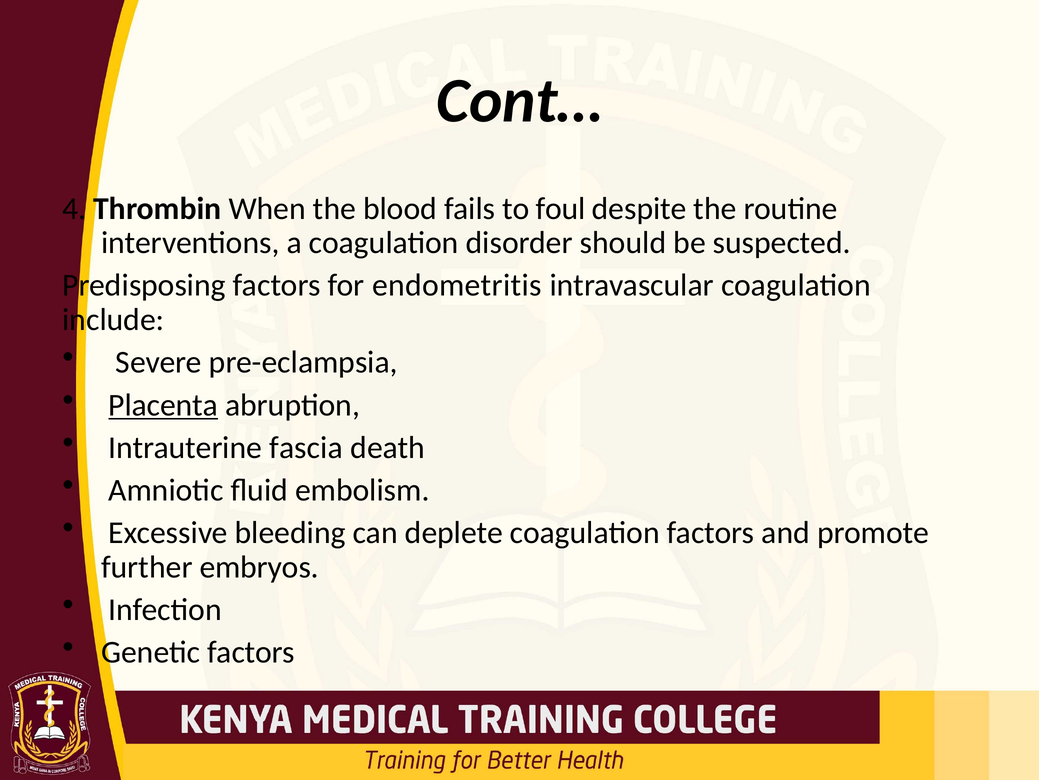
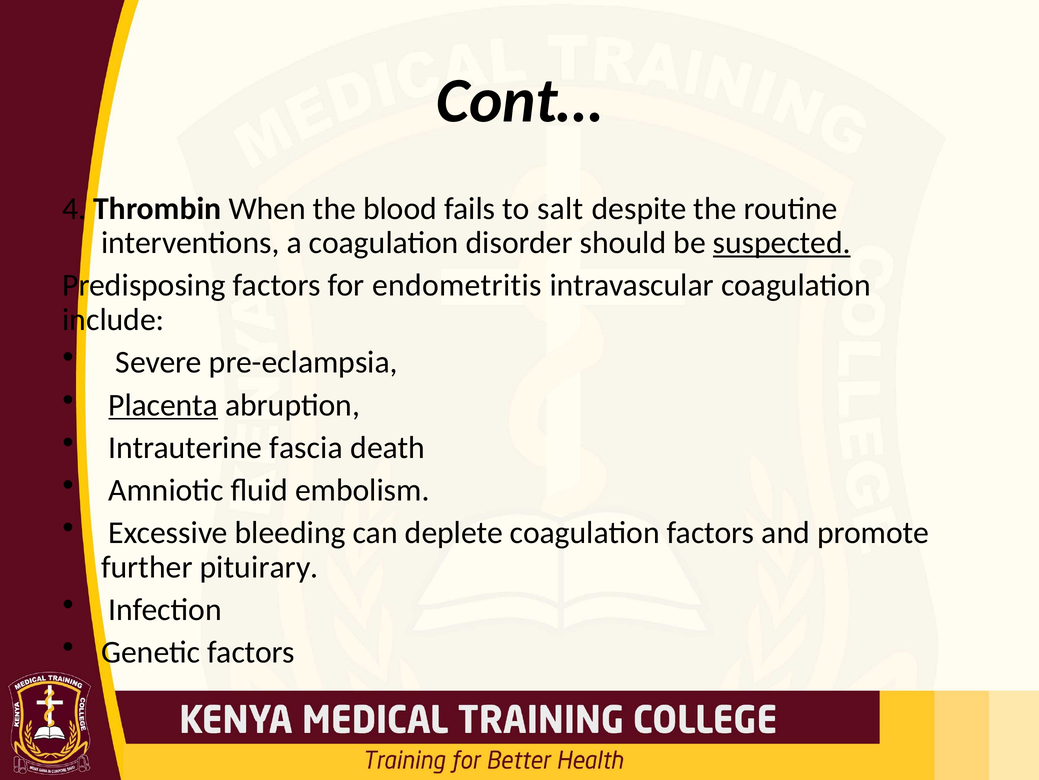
foul: foul -> salt
suspected underline: none -> present
embryos: embryos -> pituirary
